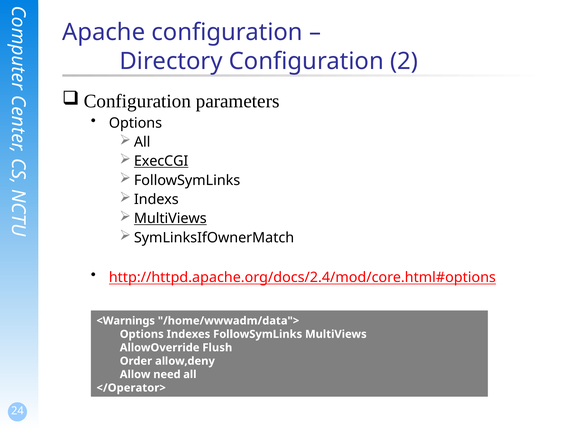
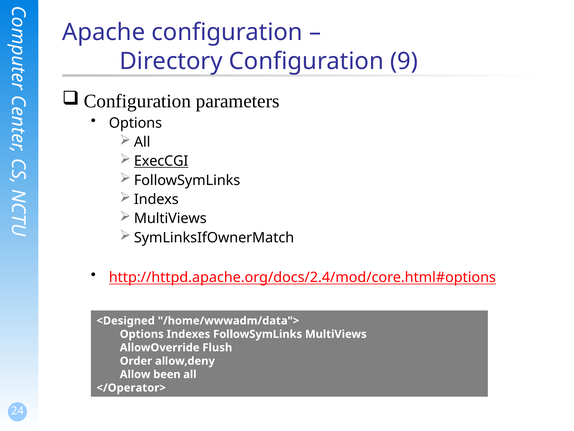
2: 2 -> 9
MultiViews at (170, 218) underline: present -> none
<Warnings: <Warnings -> <Designed
need: need -> been
